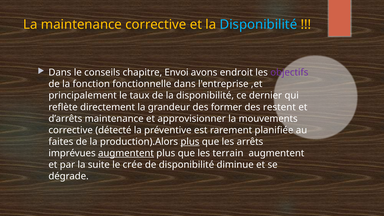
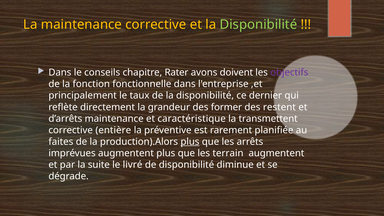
Disponibilité at (258, 25) colour: light blue -> light green
Envoi: Envoi -> Rater
endroit: endroit -> doivent
approvisionner: approvisionner -> caractéristique
mouvements: mouvements -> transmettent
détecté: détecté -> entière
augmentent at (126, 153) underline: present -> none
crée: crée -> livré
